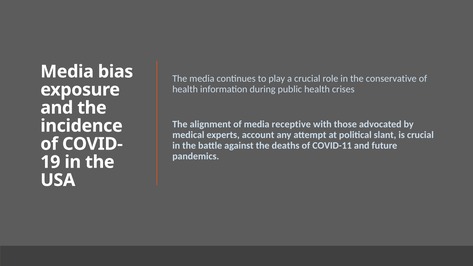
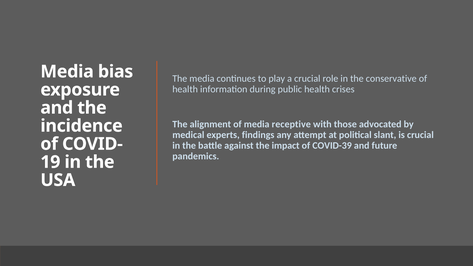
account: account -> findings
deaths: deaths -> impact
COVID-11: COVID-11 -> COVID-39
